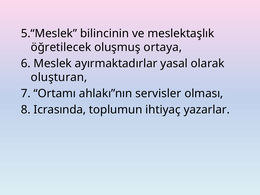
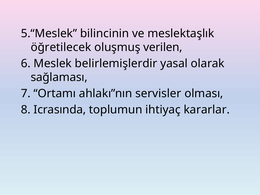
ortaya: ortaya -> verilen
ayırmaktadırlar: ayırmaktadırlar -> belirlemişlerdir
oluşturan: oluşturan -> sağlaması
yazarlar: yazarlar -> kararlar
